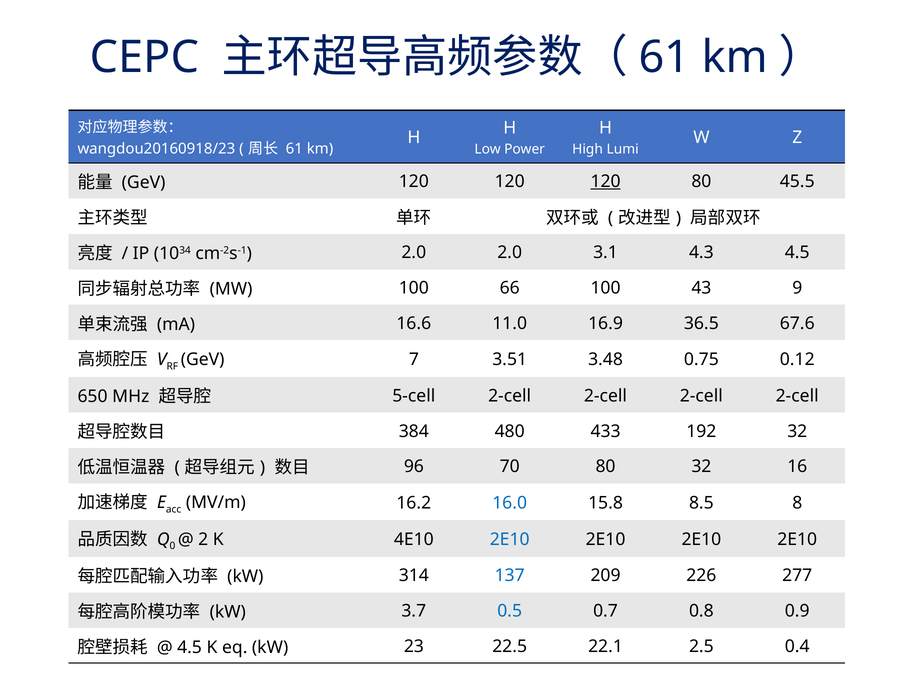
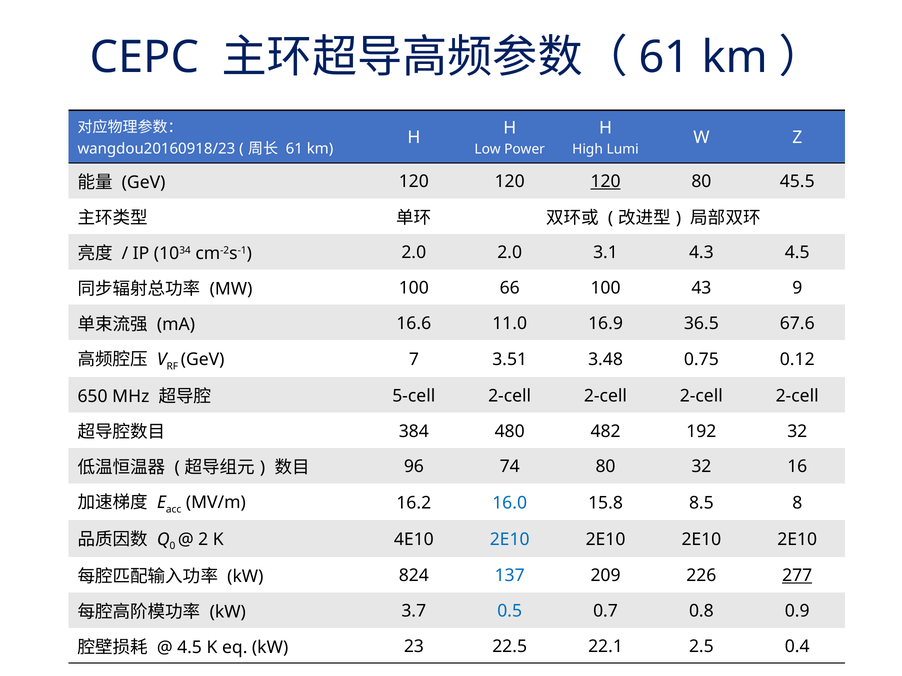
433: 433 -> 482
70: 70 -> 74
314: 314 -> 824
277 underline: none -> present
